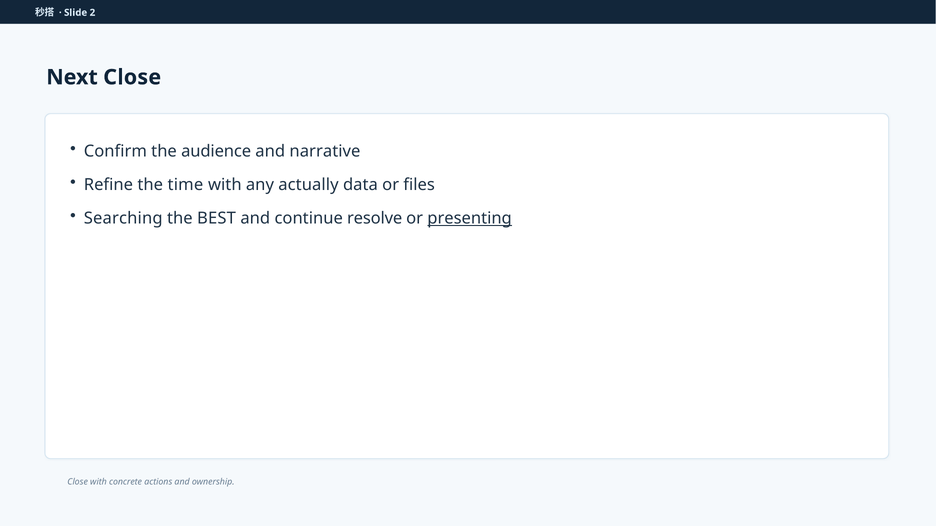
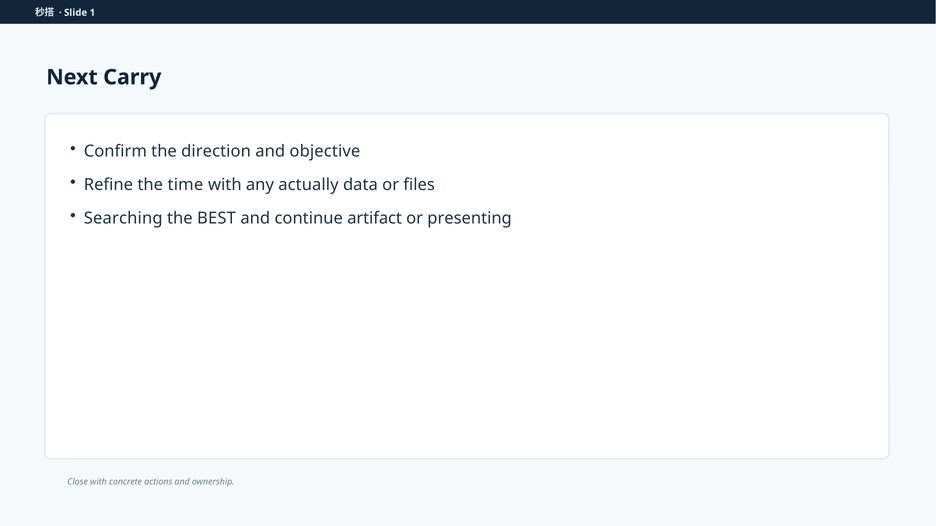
2: 2 -> 1
Next Close: Close -> Carry
audience: audience -> direction
narrative: narrative -> objective
resolve: resolve -> artifact
presenting underline: present -> none
